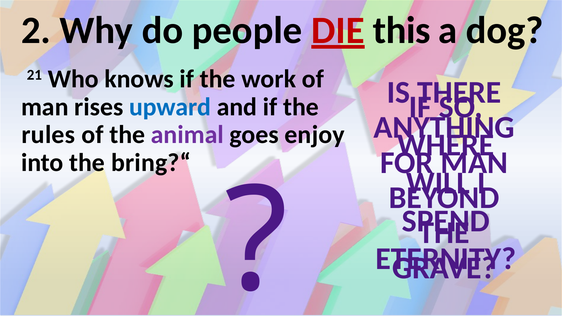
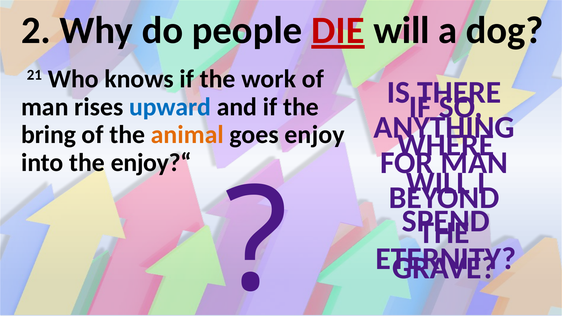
this at (402, 30): this -> will
rules: rules -> bring
animal colour: purple -> orange
bring?“: bring?“ -> enjoy?“
